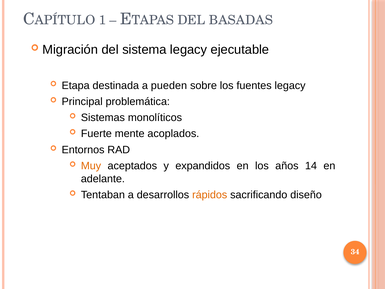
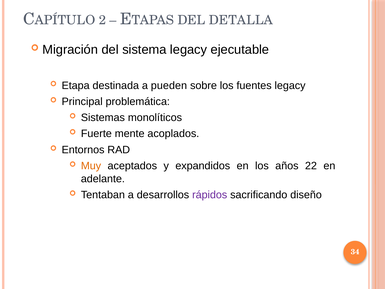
1: 1 -> 2
BASADAS: BASADAS -> DETALLA
14: 14 -> 22
rápidos colour: orange -> purple
